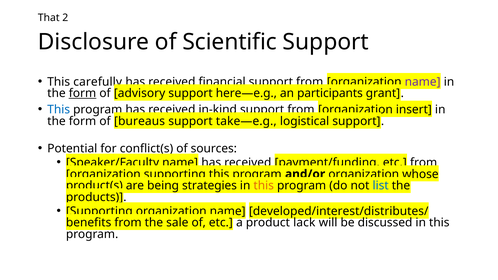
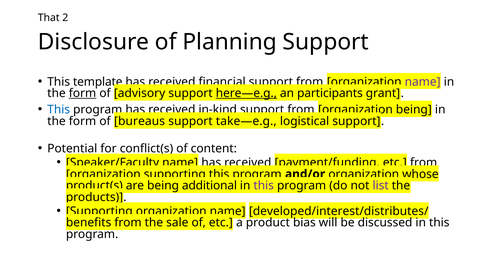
Scientific: Scientific -> Planning
carefully: carefully -> template
here—e.g underline: none -> present
insert at (414, 110): insert -> being
sources: sources -> content
strategies: strategies -> additional
this at (264, 186) colour: orange -> purple
list colour: blue -> purple
lack: lack -> bias
